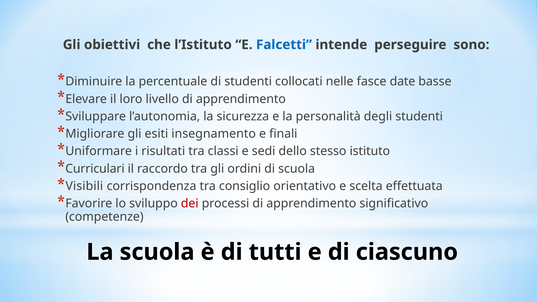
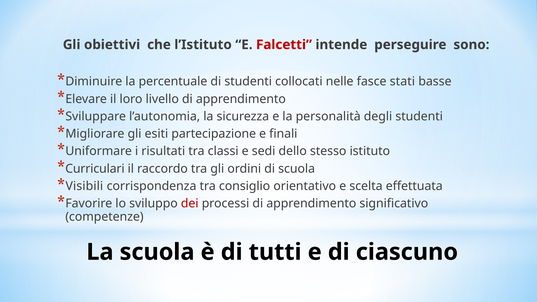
Falcetti colour: blue -> red
date: date -> stati
insegnamento: insegnamento -> partecipazione
